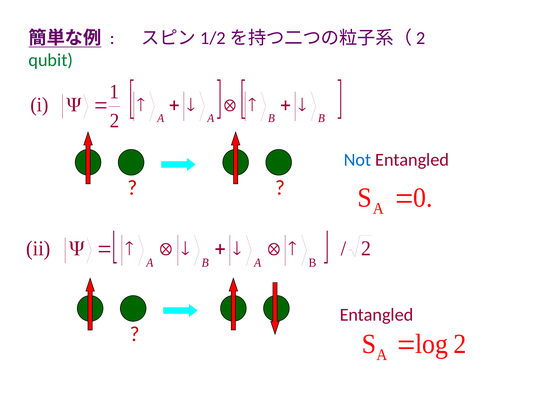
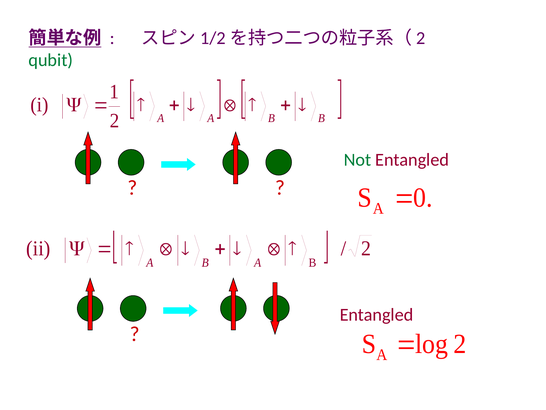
Not colour: blue -> green
